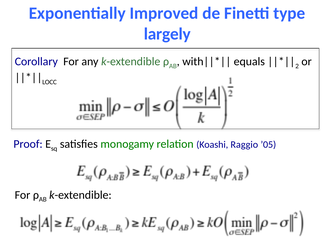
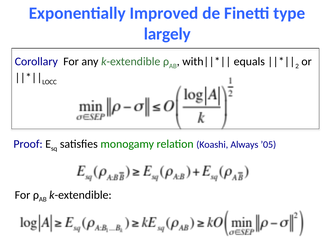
Raggio: Raggio -> Always
